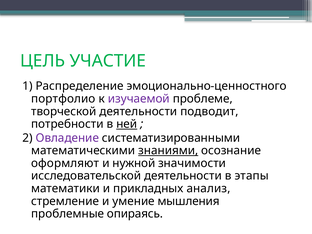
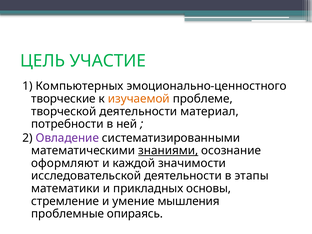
Распределение: Распределение -> Компьютерных
портфолио: портфолио -> творческие
изучаемой colour: purple -> orange
подводит: подводит -> материал
ней underline: present -> none
нужной: нужной -> каждой
анализ: анализ -> основы
